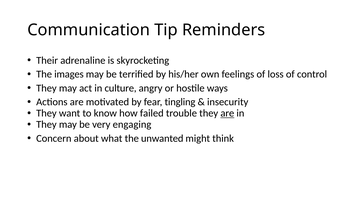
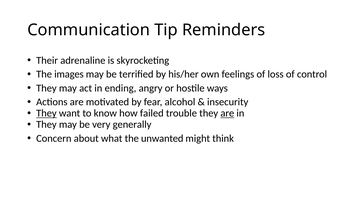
culture: culture -> ending
tingling: tingling -> alcohol
They at (46, 113) underline: none -> present
engaging: engaging -> generally
